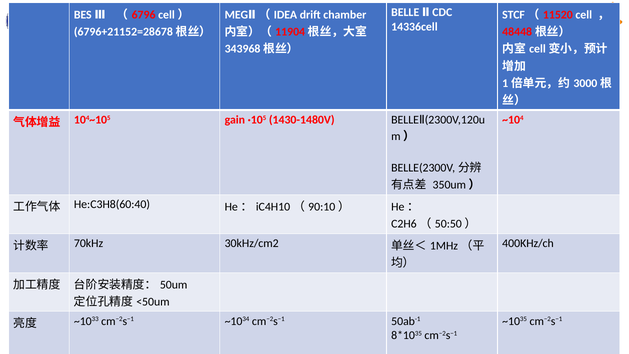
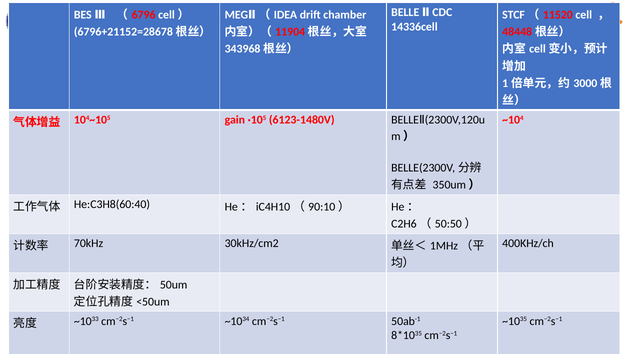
1430-1480V: 1430-1480V -> 6123-1480V
